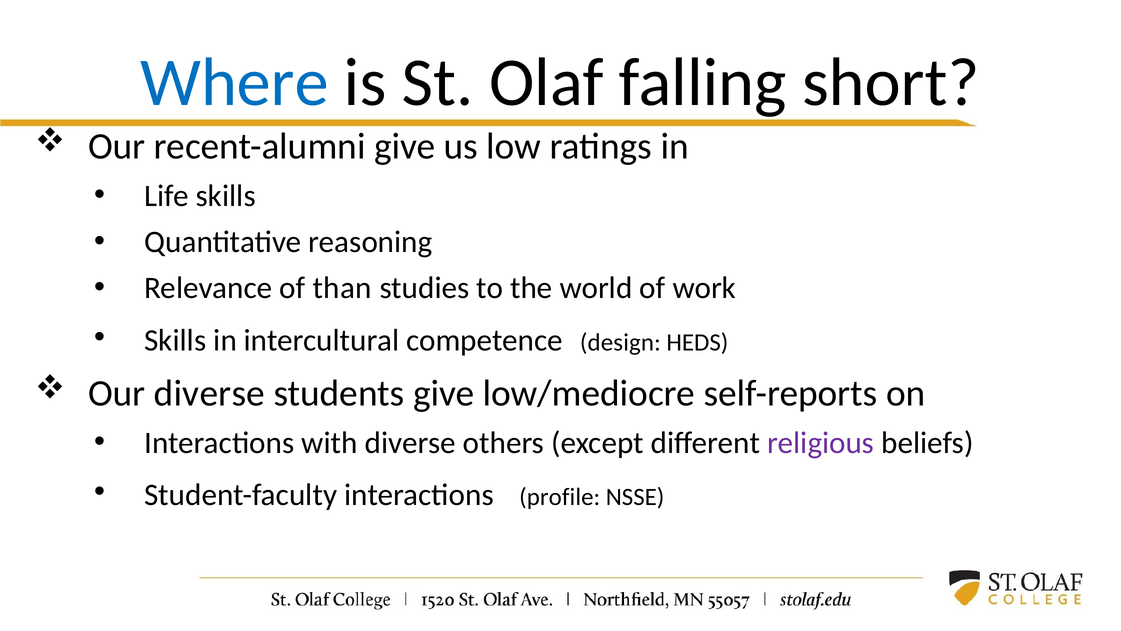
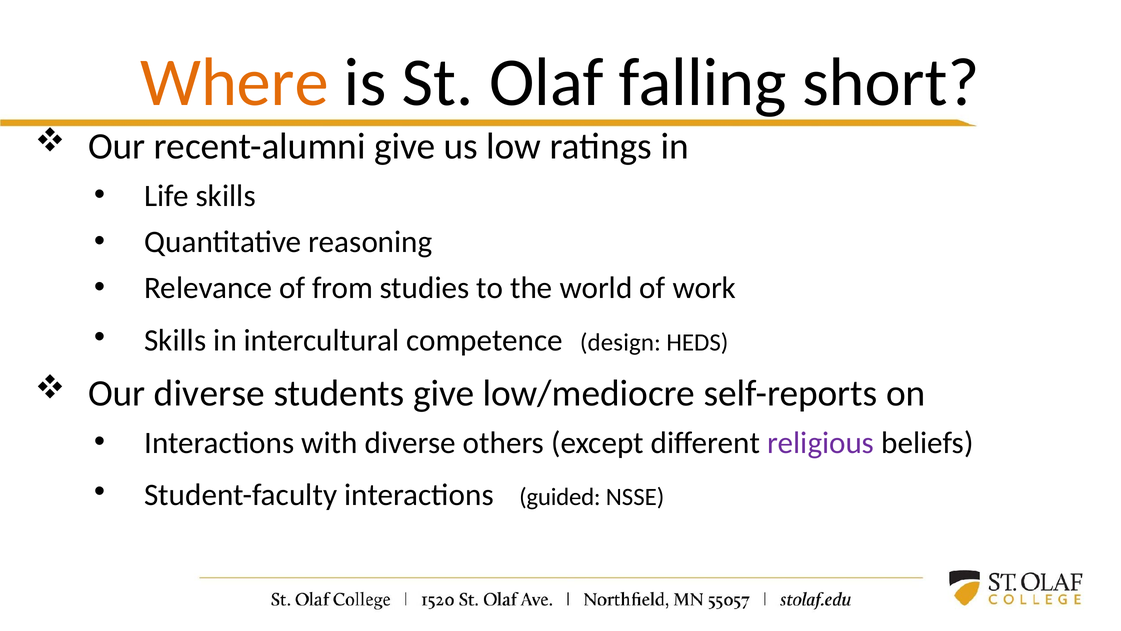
Where colour: blue -> orange
than: than -> from
profile: profile -> guided
